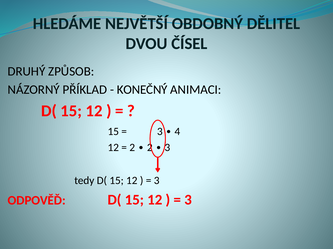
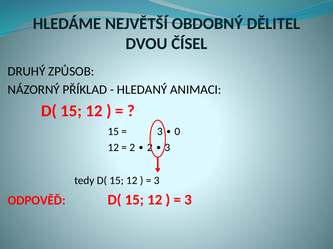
KONEČNÝ: KONEČNÝ -> HLEDANÝ
4: 4 -> 0
